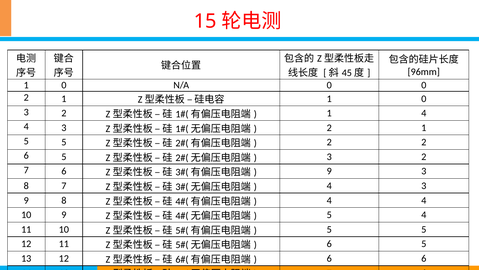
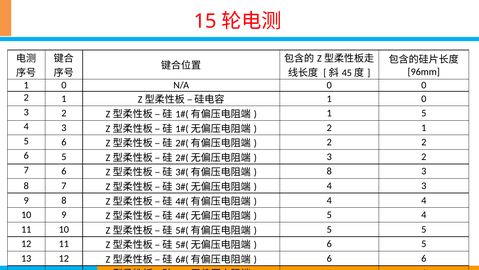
4 at (424, 113): 4 -> 5
5 at (64, 142): 5 -> 6
9 at (329, 171): 9 -> 8
